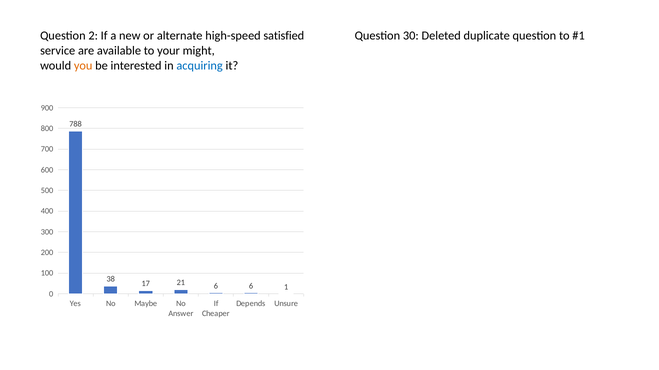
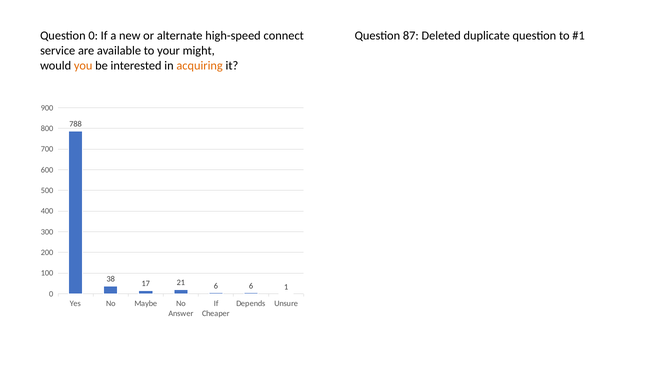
Question 2: 2 -> 0
satisfied: satisfied -> connect
30: 30 -> 87
acquiring colour: blue -> orange
